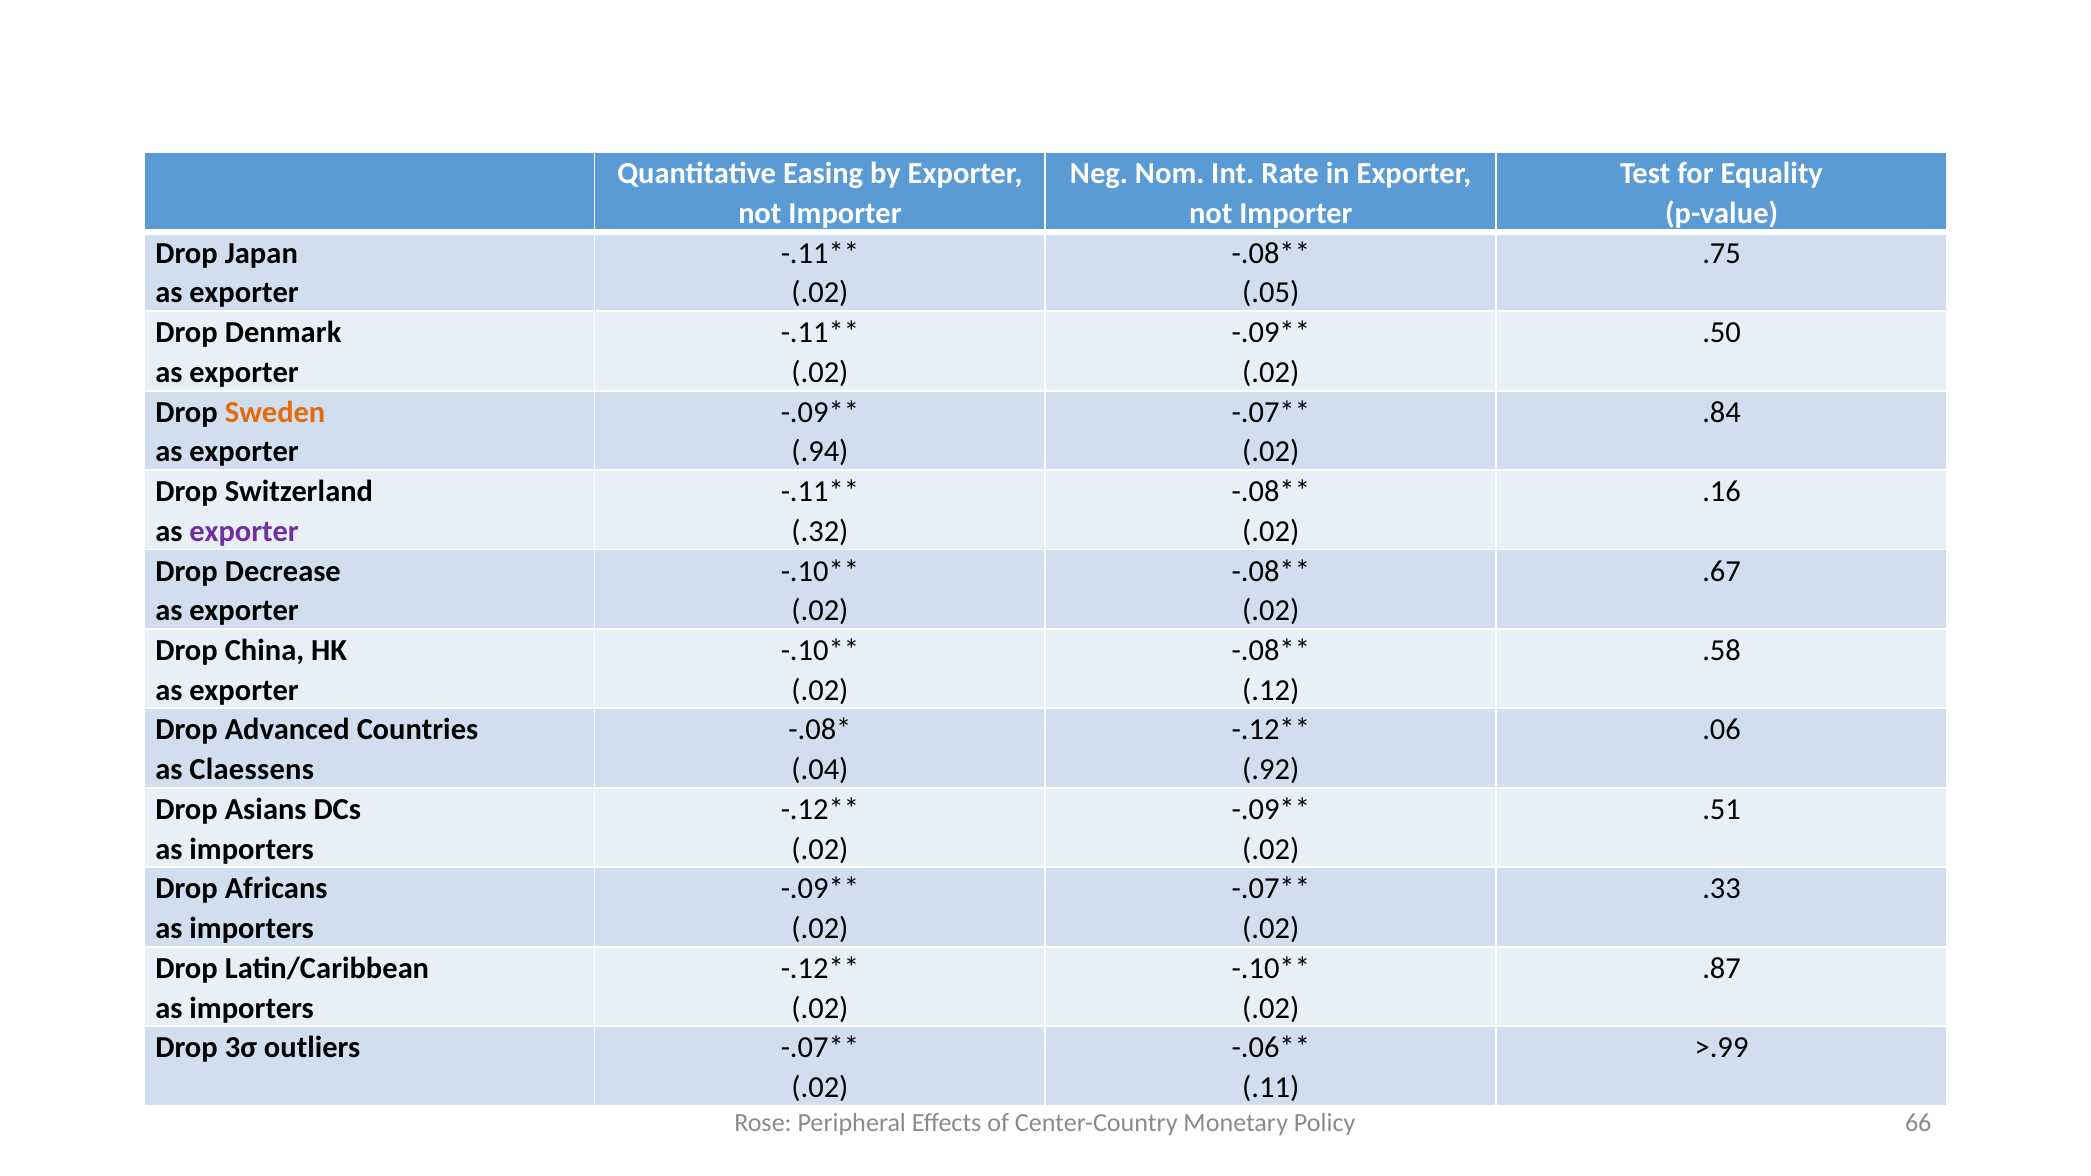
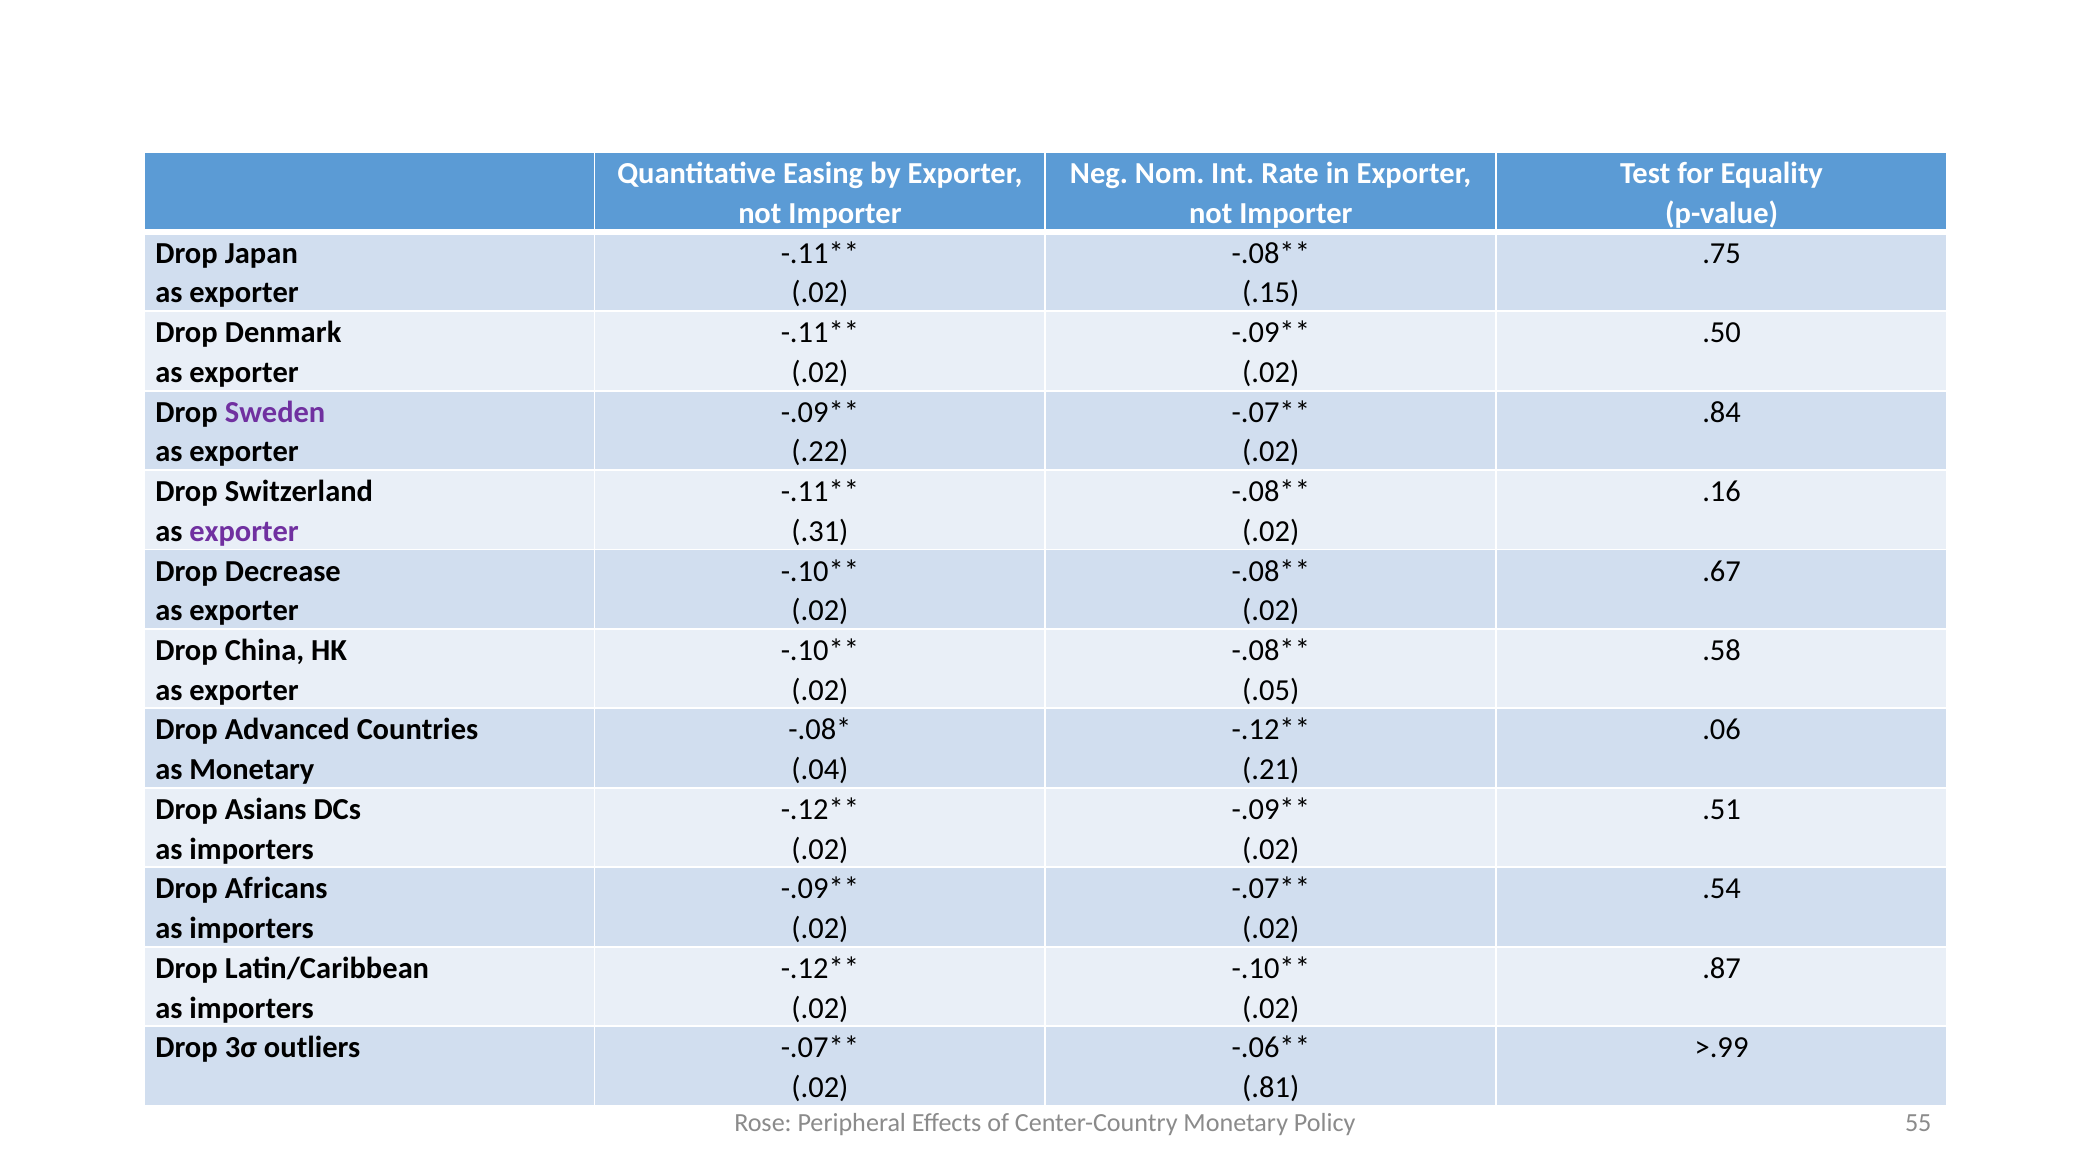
.05: .05 -> .15
Sweden colour: orange -> purple
.94: .94 -> .22
.32: .32 -> .31
.12: .12 -> .05
as Claessens: Claessens -> Monetary
.92: .92 -> .21
.33: .33 -> .54
.11: .11 -> .81
66: 66 -> 55
